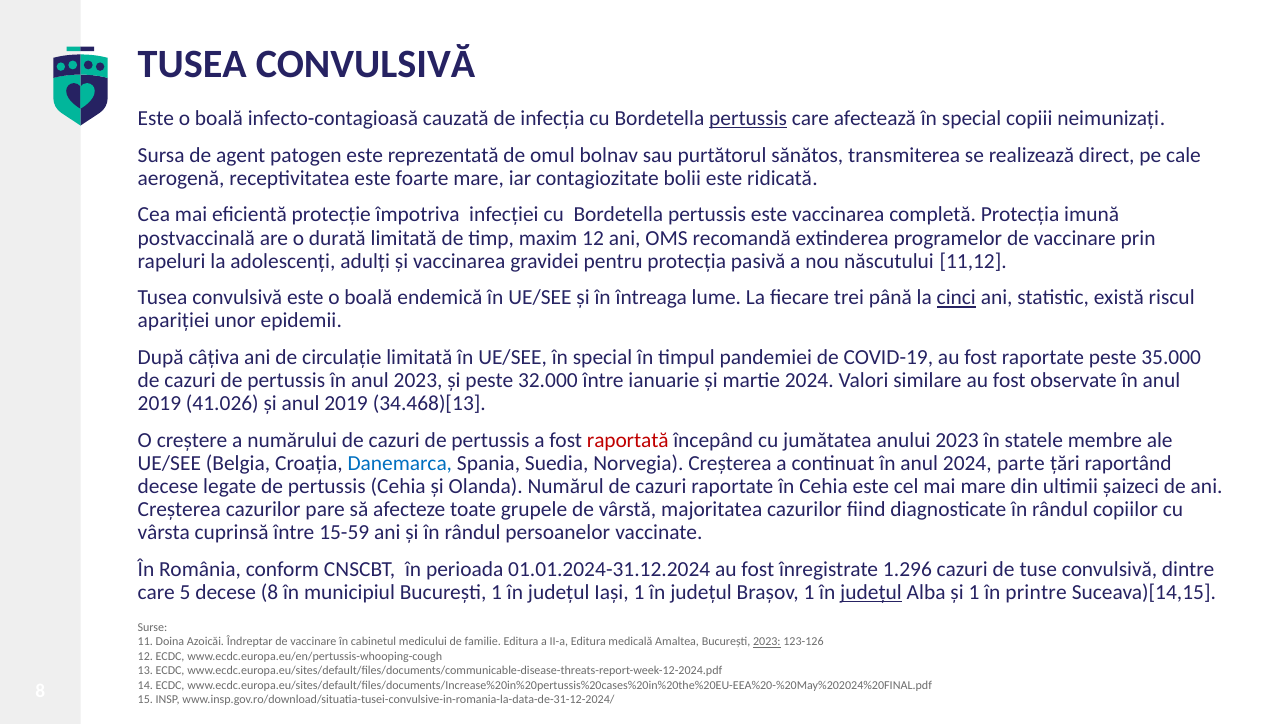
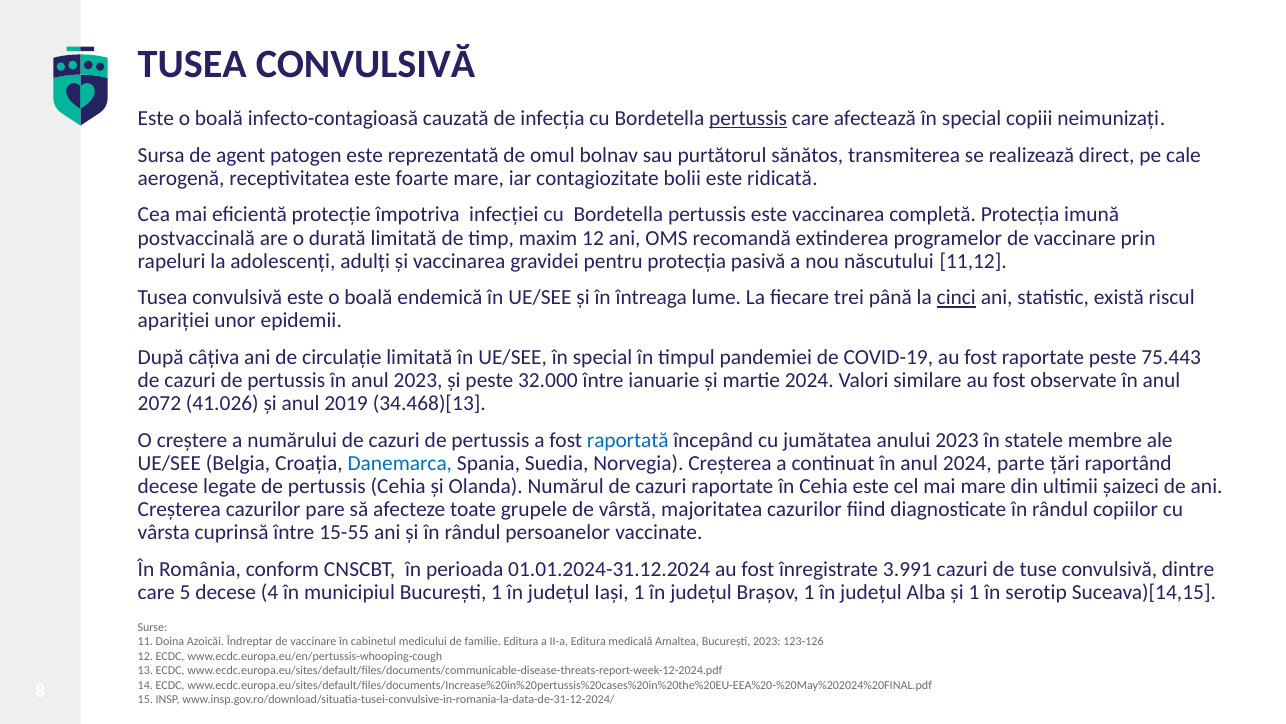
35.000: 35.000 -> 75.443
2019 at (159, 404): 2019 -> 2072
raportată colour: red -> blue
15-59: 15-59 -> 15-55
1.296: 1.296 -> 3.991
decese 8: 8 -> 4
județul at (871, 593) underline: present -> none
printre: printre -> serotip
2023 at (767, 642) underline: present -> none
